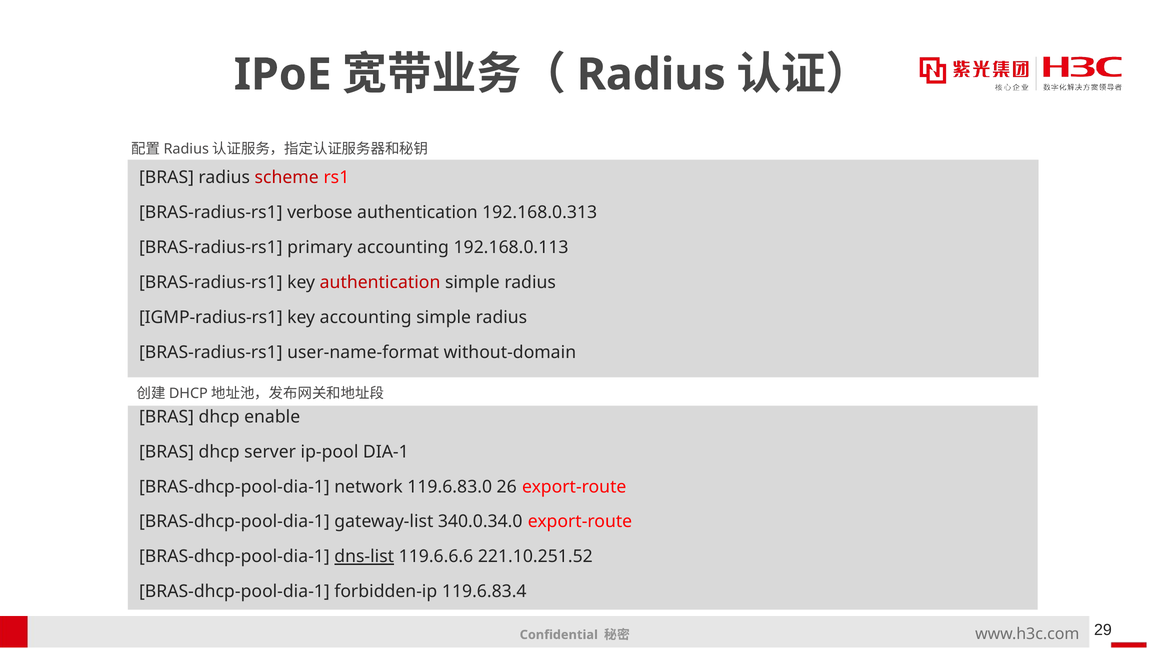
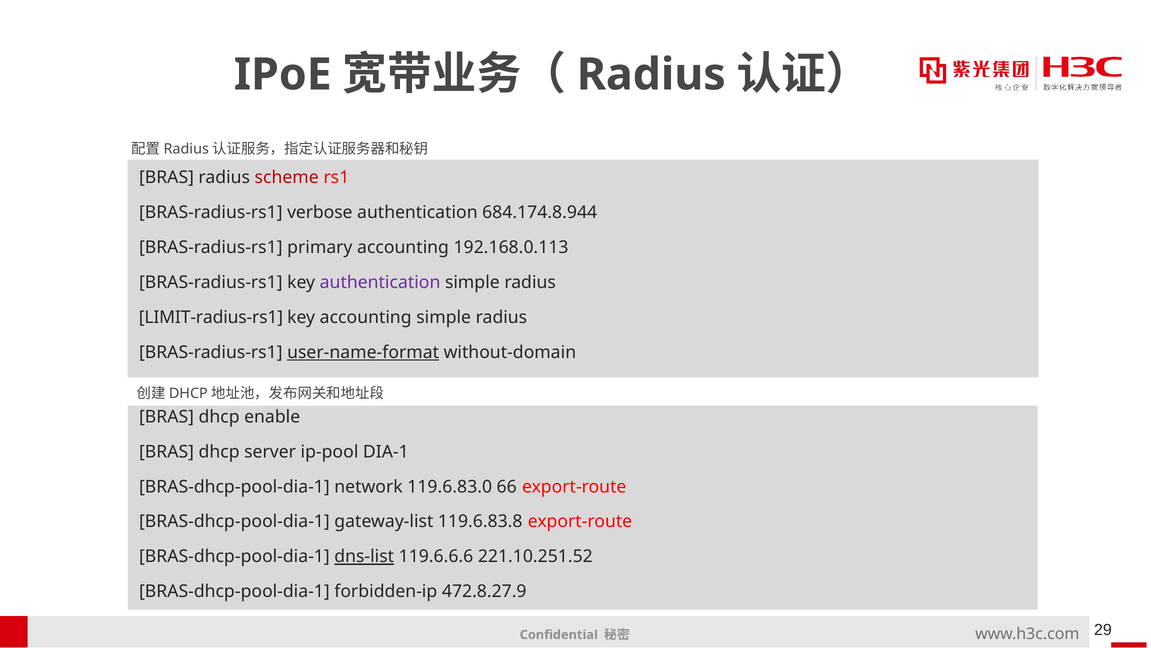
192.168.0.313: 192.168.0.313 -> 684.174.8.944
authentication at (380, 282) colour: red -> purple
IGMP-radius-rs1: IGMP-radius-rs1 -> LIMIT-radius-rs1
user-name-format underline: none -> present
26: 26 -> 66
340.0.34.0: 340.0.34.0 -> 119.6.83.8
119.6.83.4: 119.6.83.4 -> 472.8.27.9
